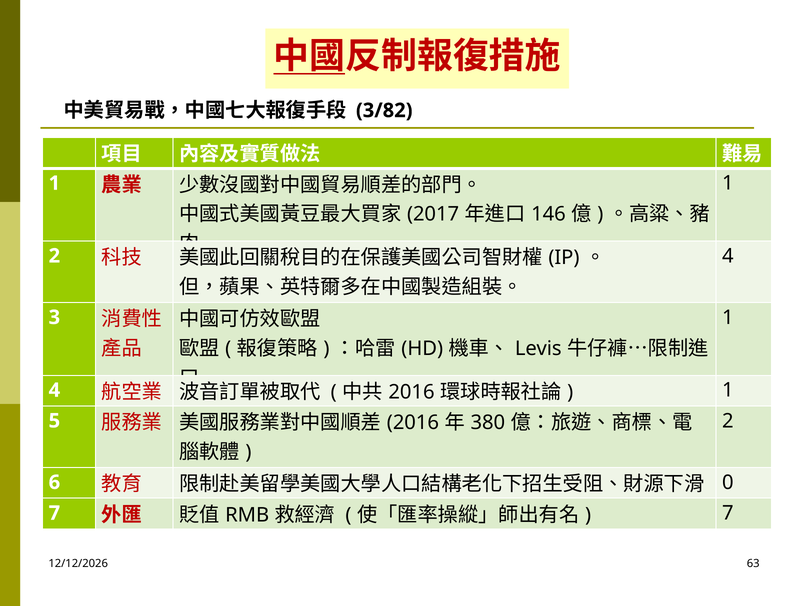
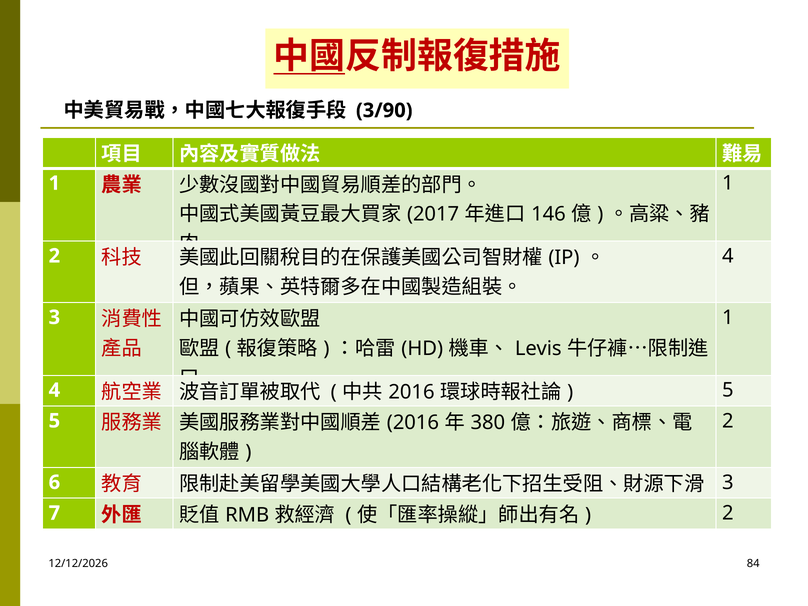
3/82: 3/82 -> 3/90
1 at (728, 390): 1 -> 5
0 at (728, 482): 0 -> 3
7 at (728, 513): 7 -> 2
63: 63 -> 84
